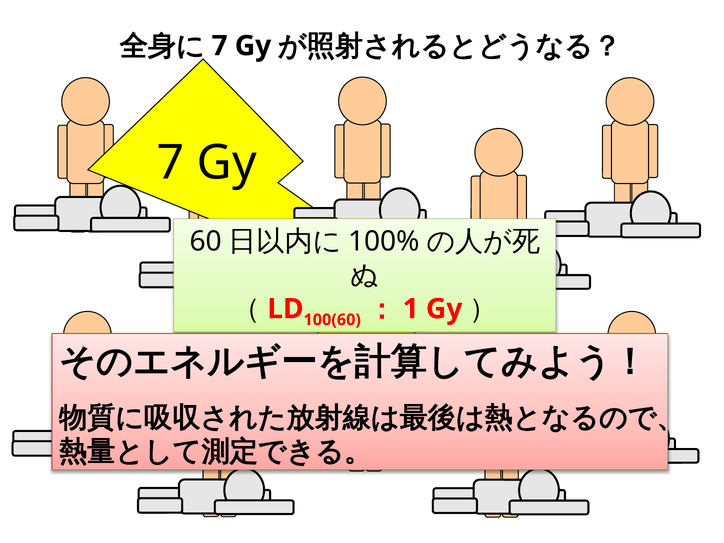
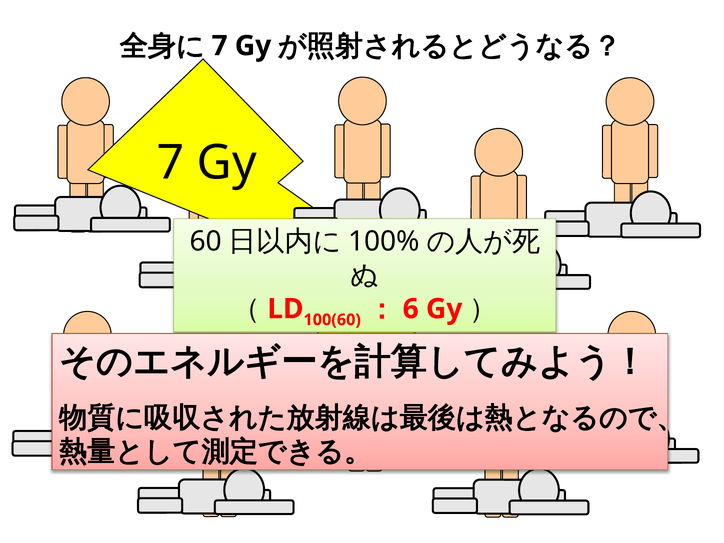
1: 1 -> 6
